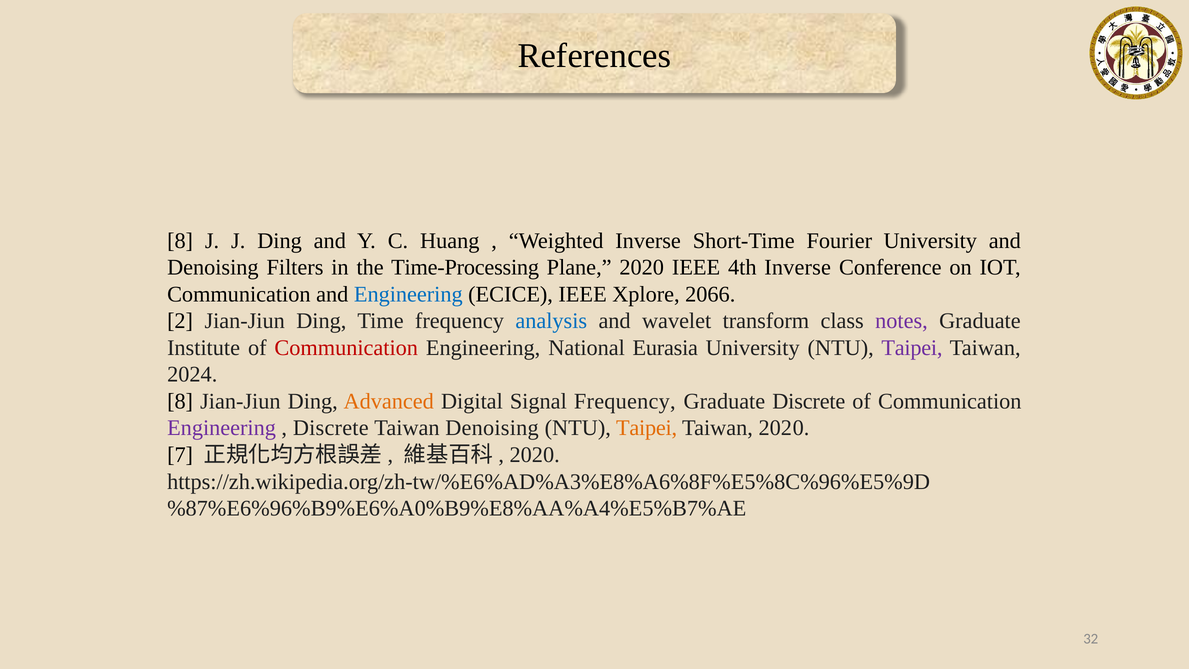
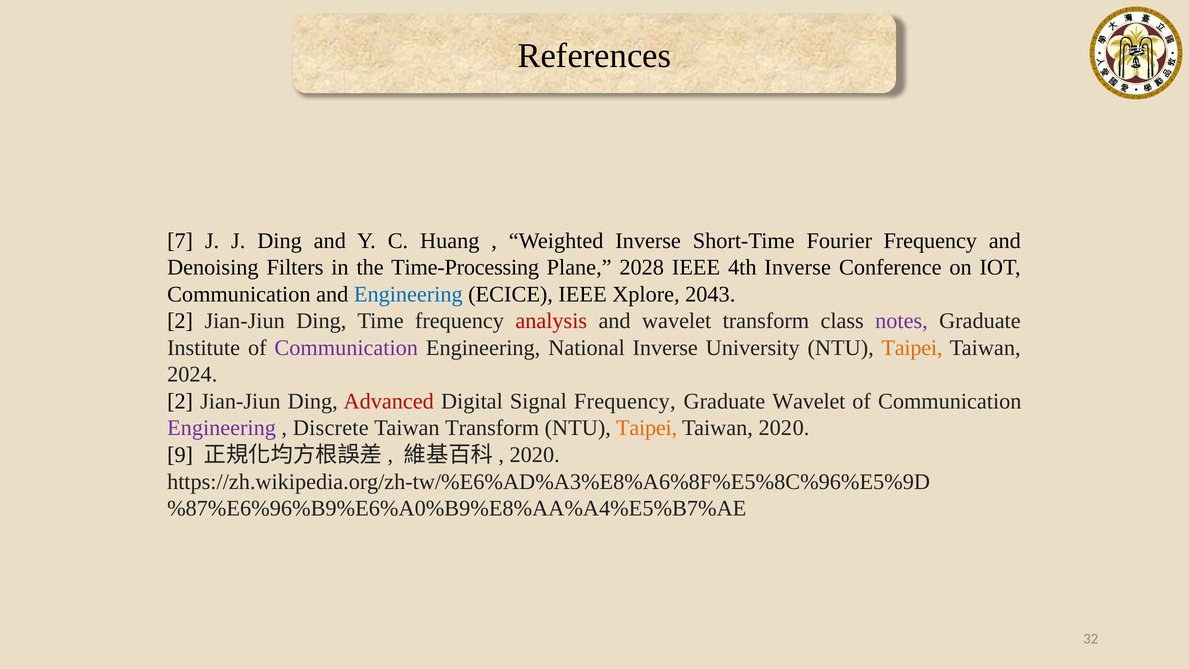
8 at (180, 241): 8 -> 7
Fourier University: University -> Frequency
Plane 2020: 2020 -> 2028
2066: 2066 -> 2043
analysis colour: blue -> red
Communication at (346, 348) colour: red -> purple
National Eurasia: Eurasia -> Inverse
Taipei at (912, 348) colour: purple -> orange
8 at (180, 401): 8 -> 2
Advanced colour: orange -> red
Graduate Discrete: Discrete -> Wavelet
Taiwan Denoising: Denoising -> Transform
7: 7 -> 9
